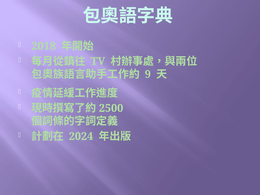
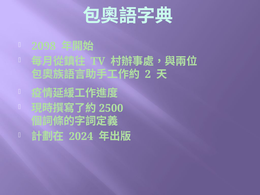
2018: 2018 -> 2098
9: 9 -> 2
